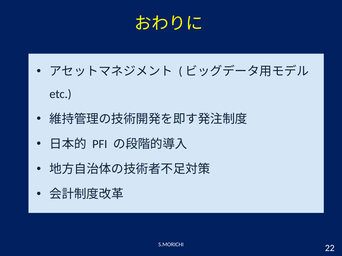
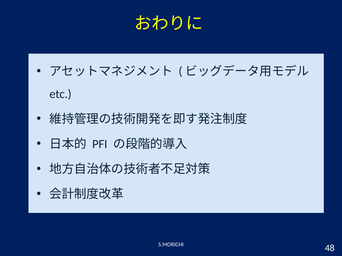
22: 22 -> 48
